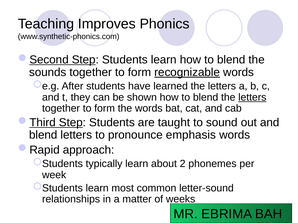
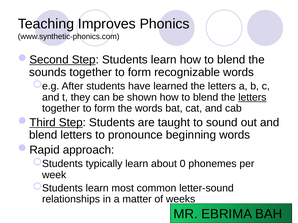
recognizable underline: present -> none
emphasis: emphasis -> beginning
2: 2 -> 0
